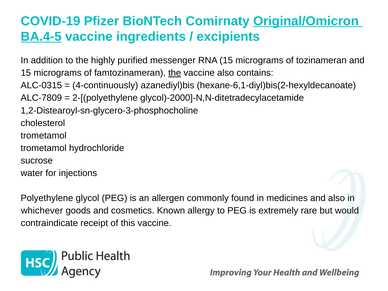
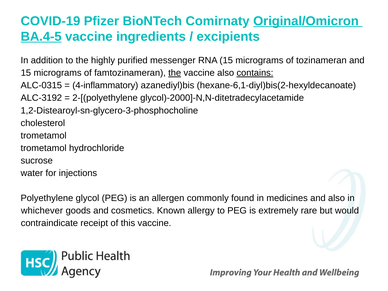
contains underline: none -> present
4-continuously: 4-continuously -> 4-inflammatory
ALC-7809: ALC-7809 -> ALC-3192
